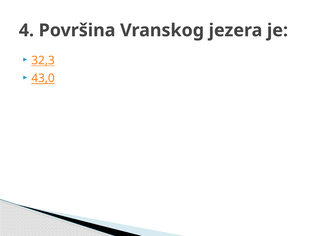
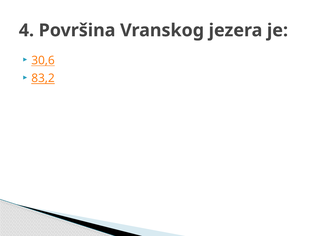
32,3: 32,3 -> 30,6
43,0: 43,0 -> 83,2
